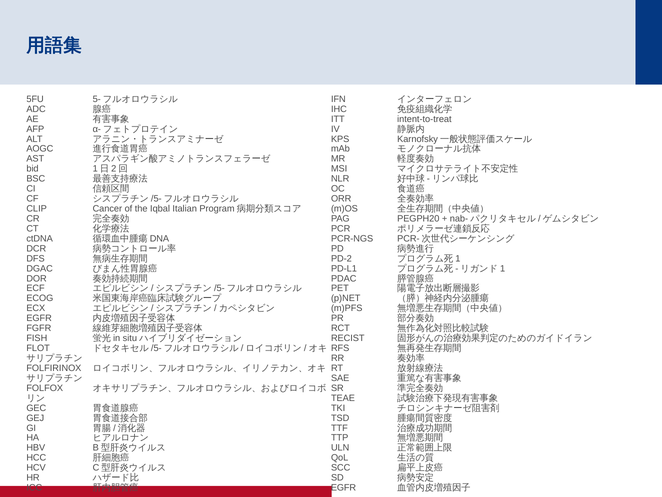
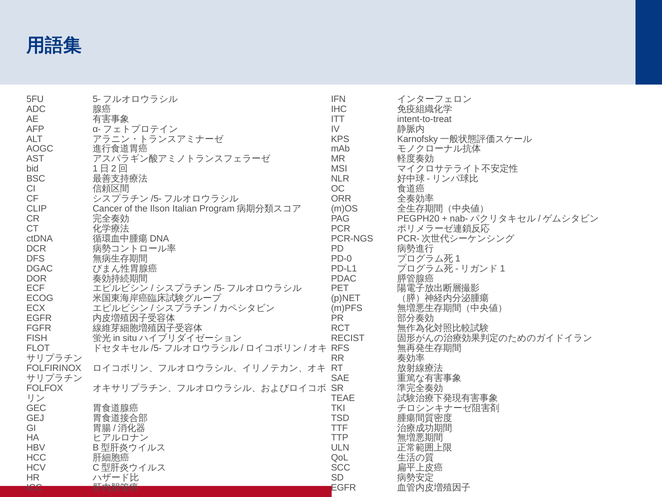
Iqbal: Iqbal -> Ilson
PD-2: PD-2 -> PD-0
